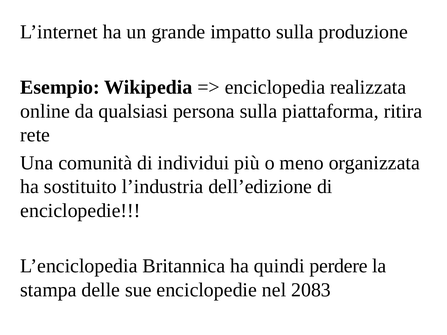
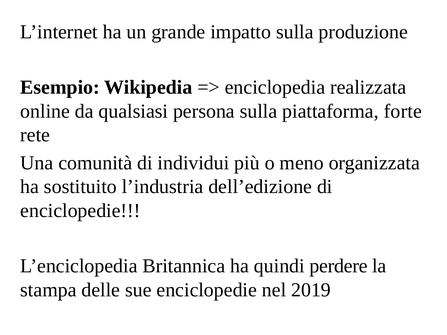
ritira: ritira -> forte
2083: 2083 -> 2019
